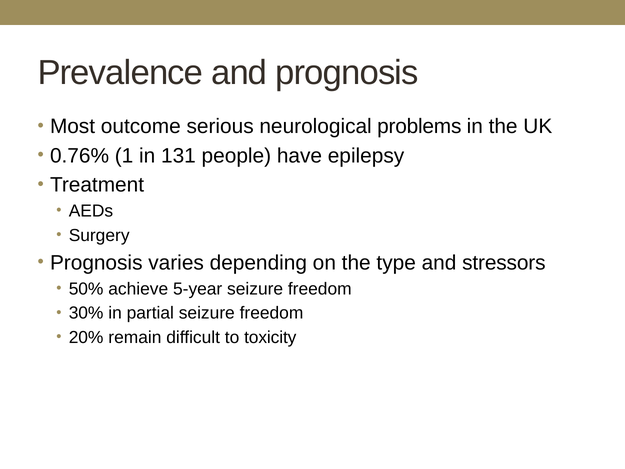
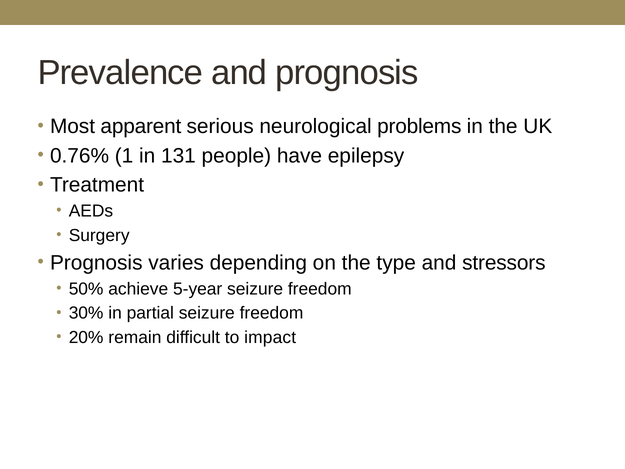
outcome: outcome -> apparent
toxicity: toxicity -> impact
